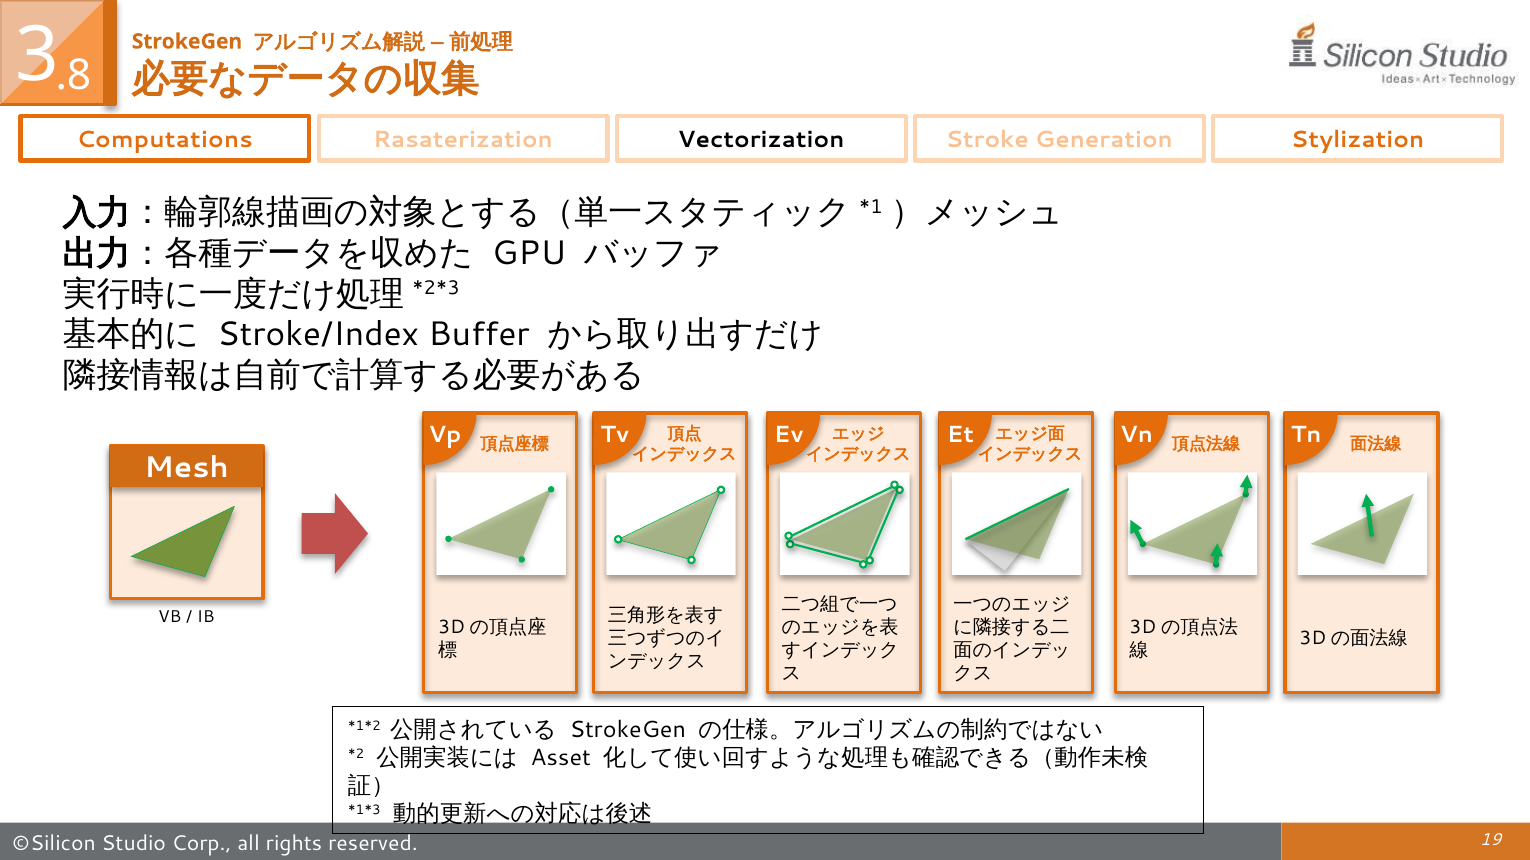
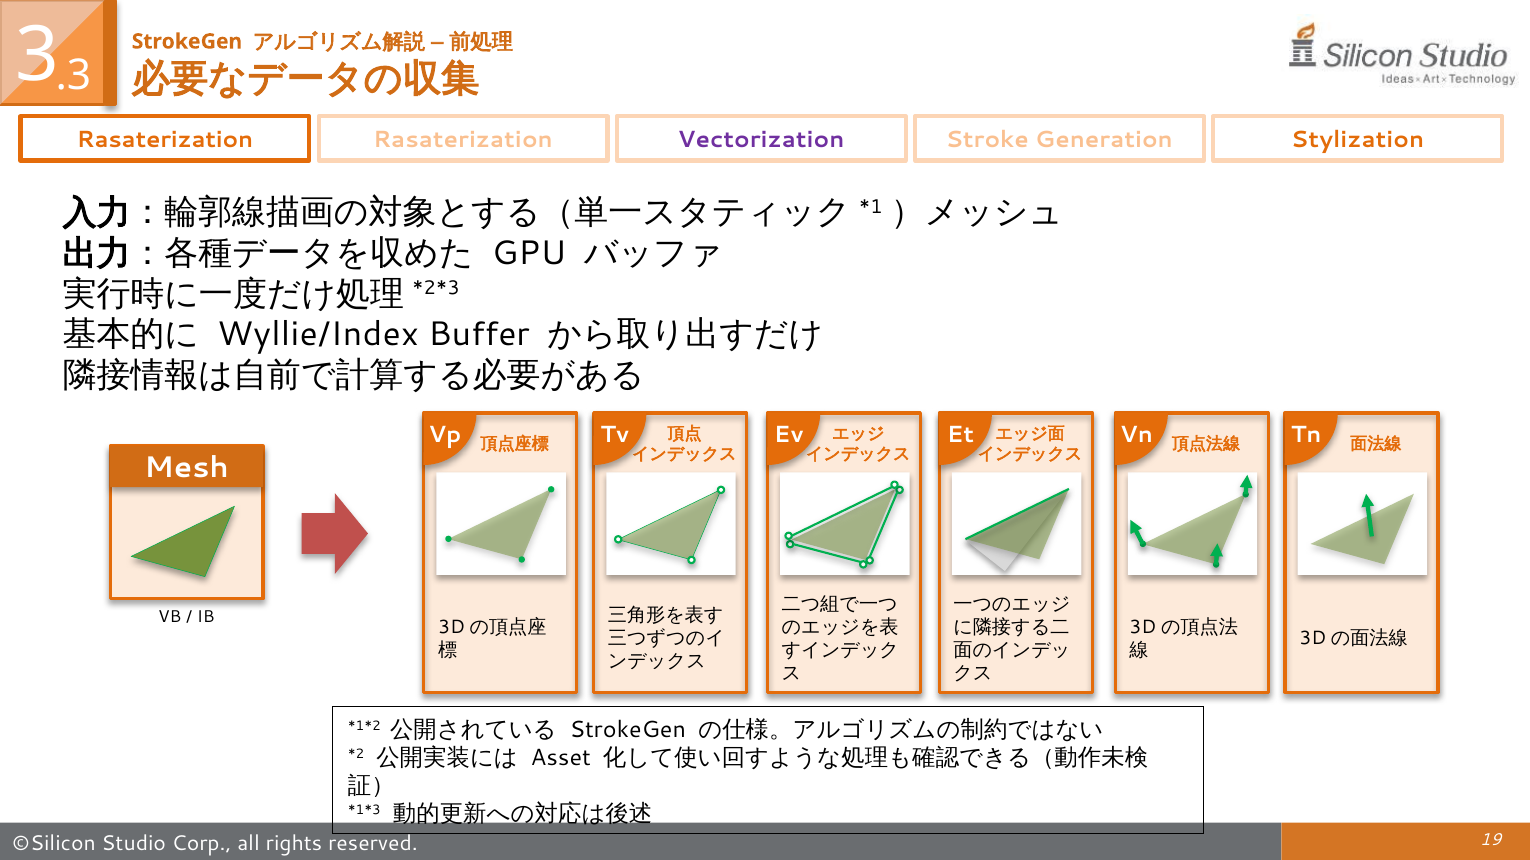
.8: .8 -> .3
Computations at (165, 140): Computations -> Rasaterization
Vectorization colour: black -> purple
Stroke/Index: Stroke/Index -> Wyllie/Index
